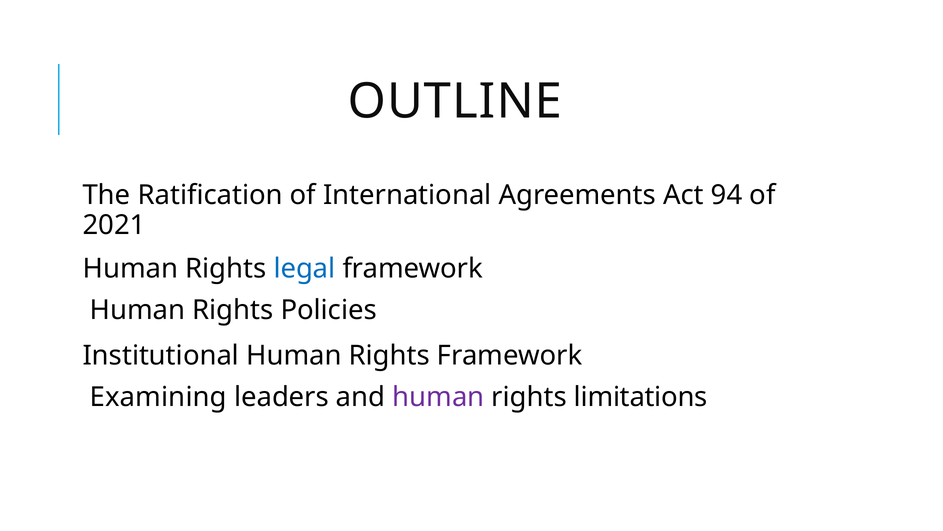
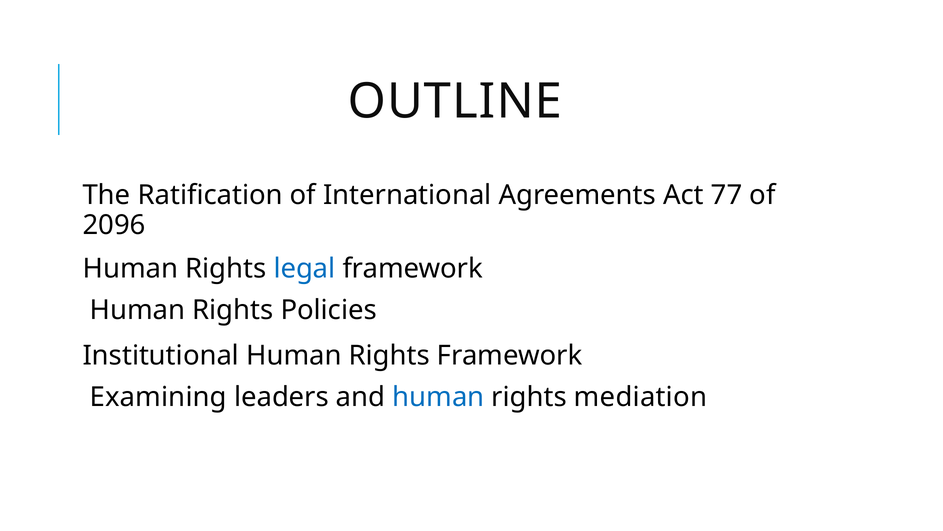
94: 94 -> 77
2021: 2021 -> 2096
human at (438, 397) colour: purple -> blue
limitations: limitations -> mediation
